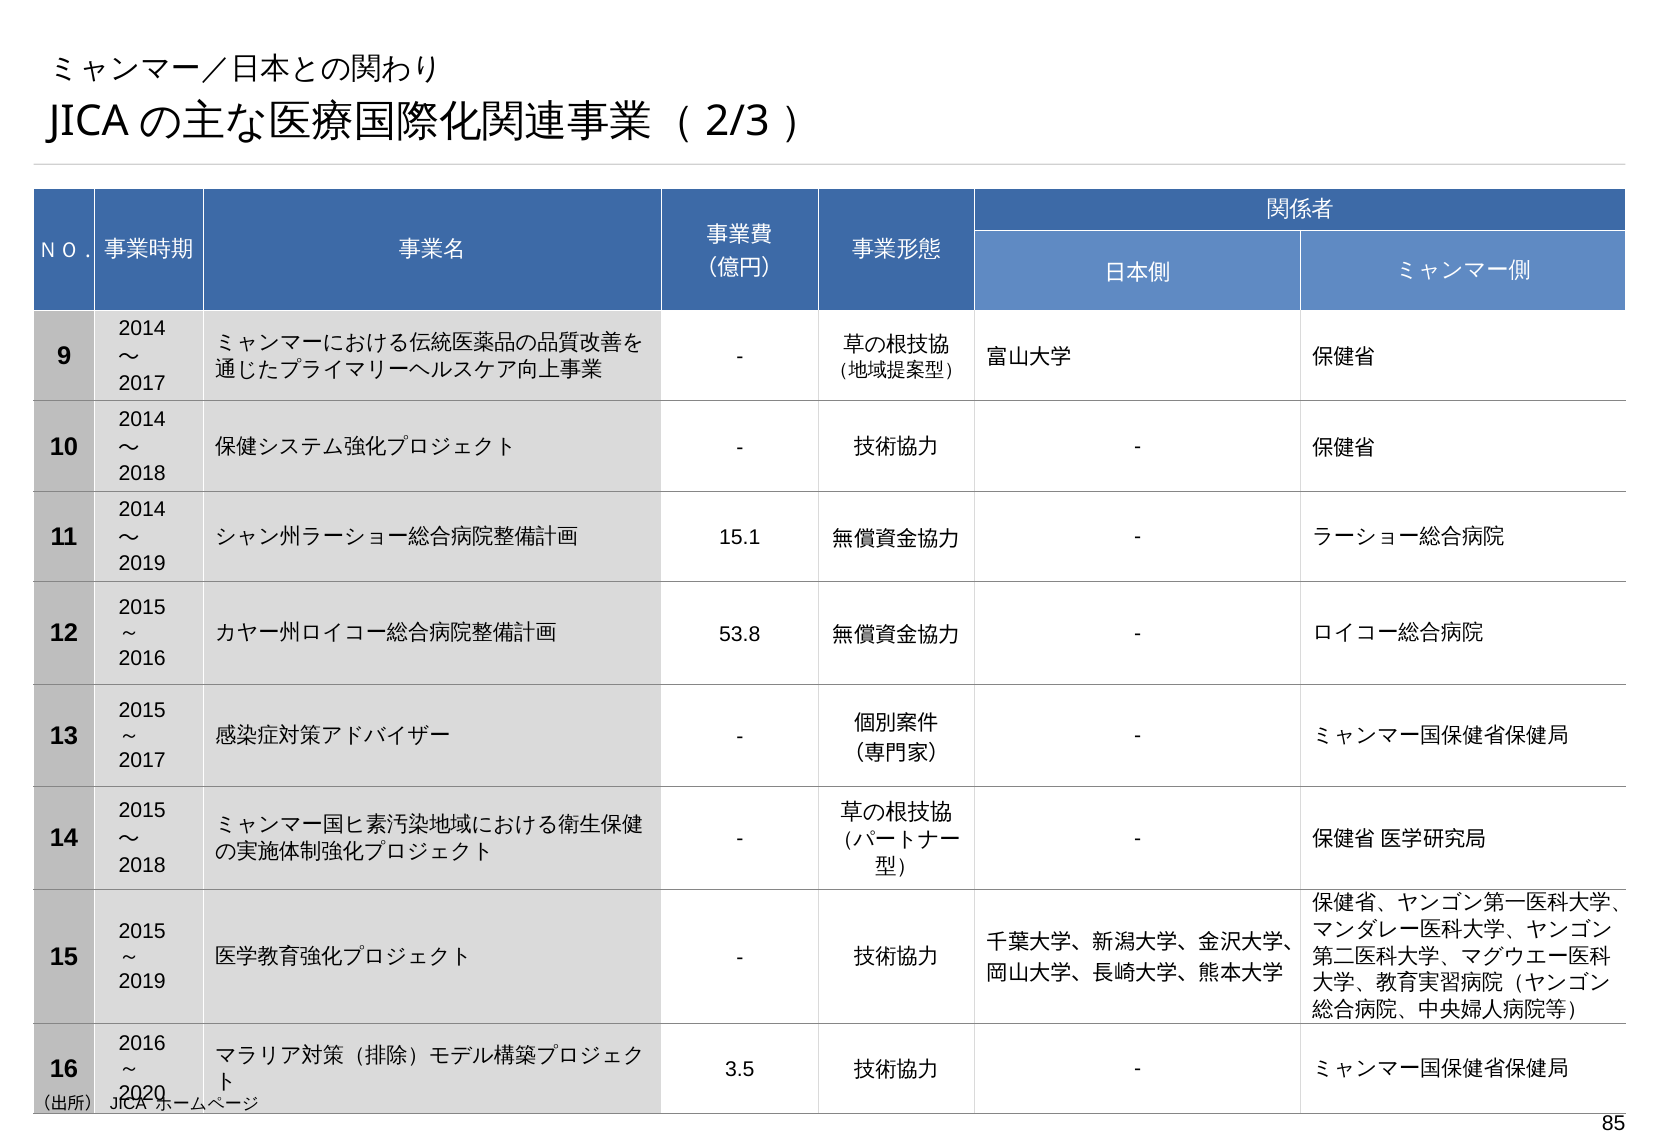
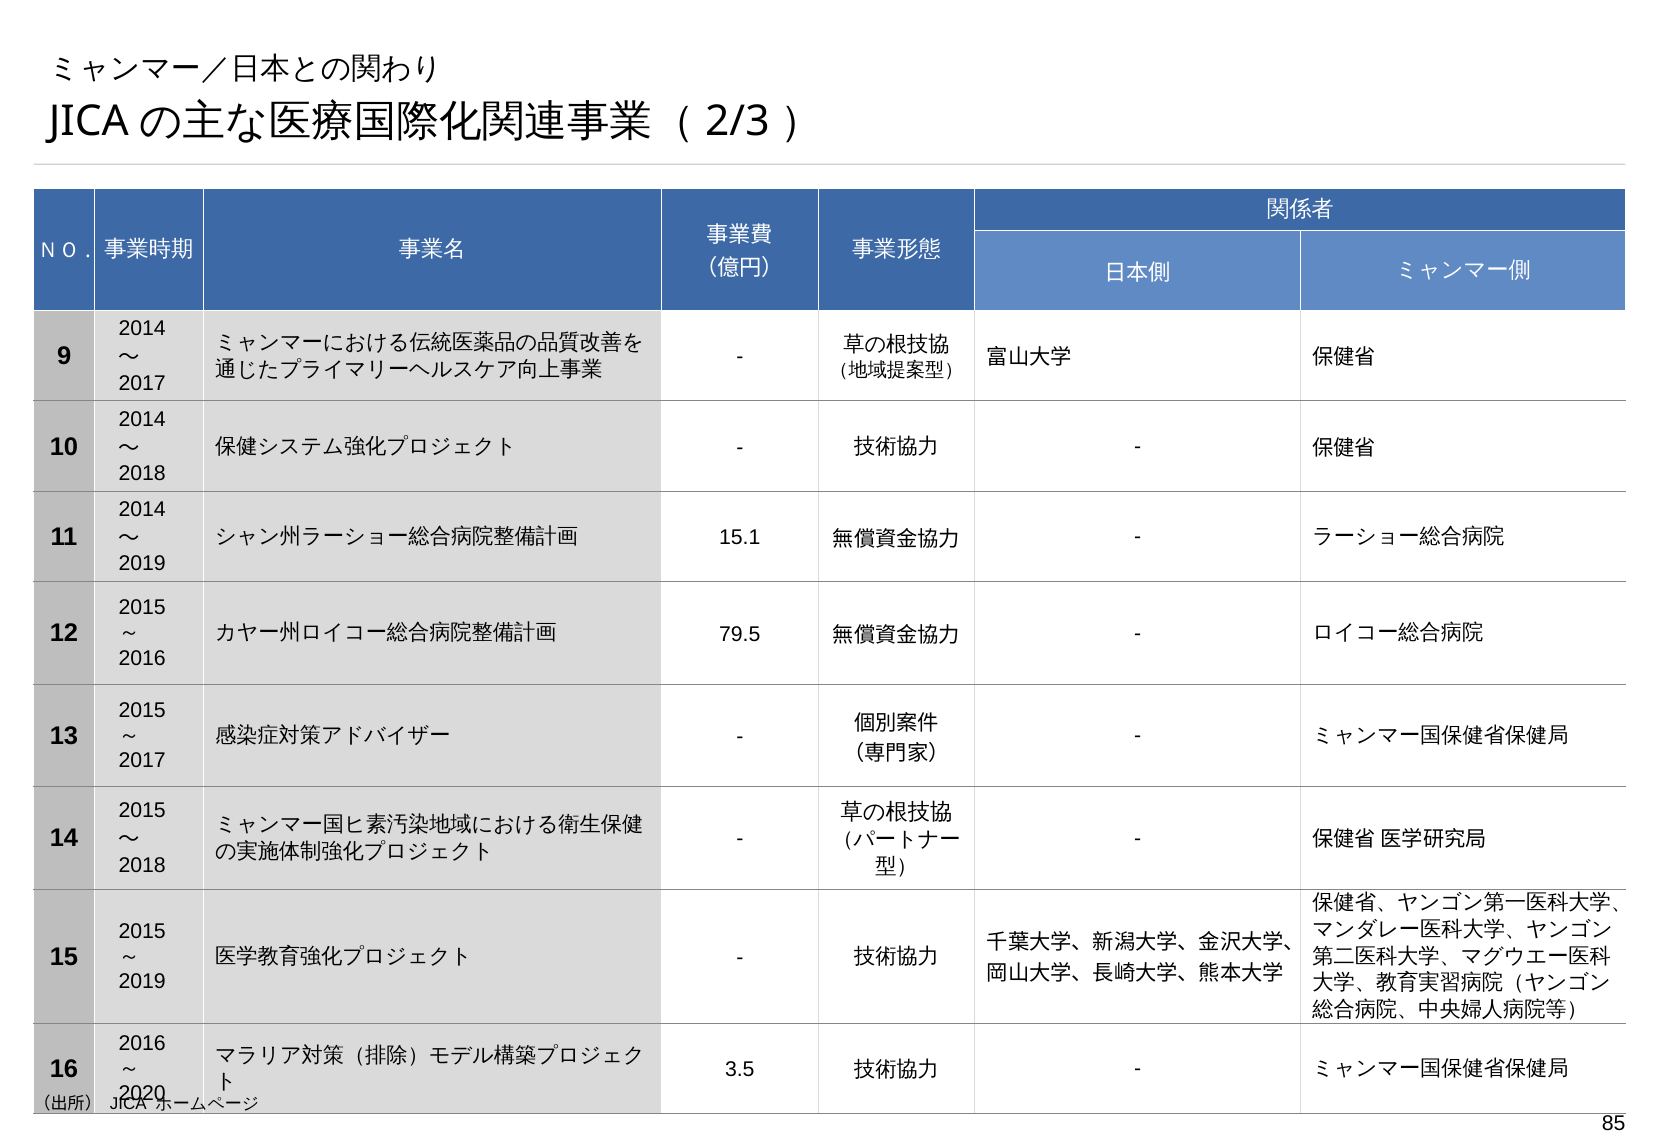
53.8: 53.8 -> 79.5
